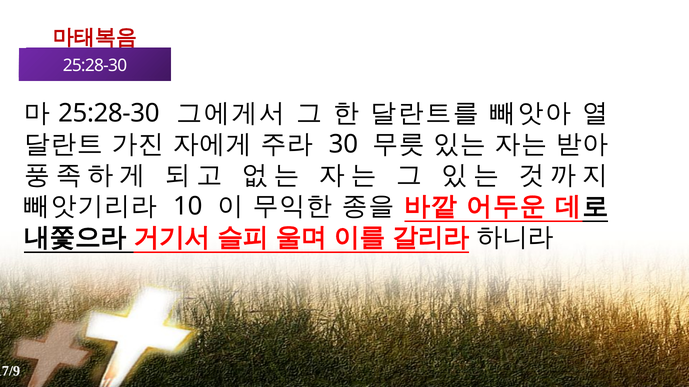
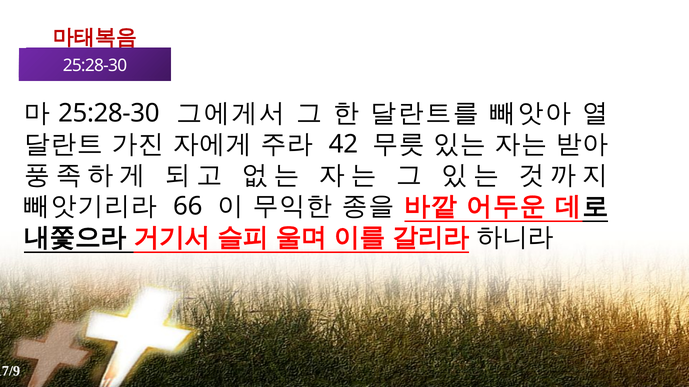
30: 30 -> 42
10: 10 -> 66
